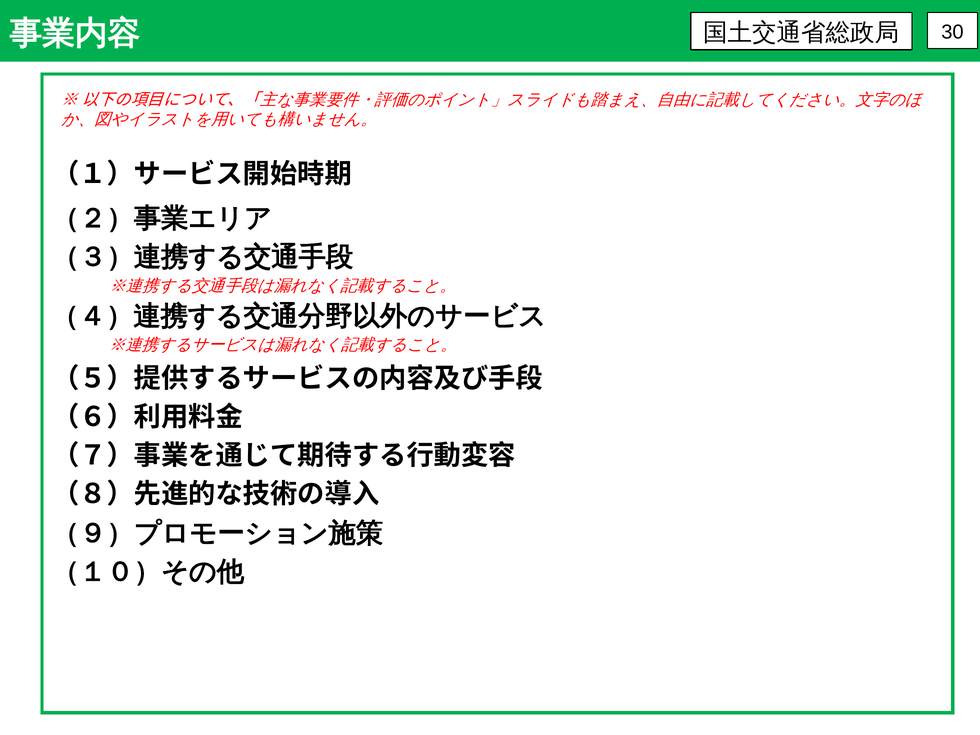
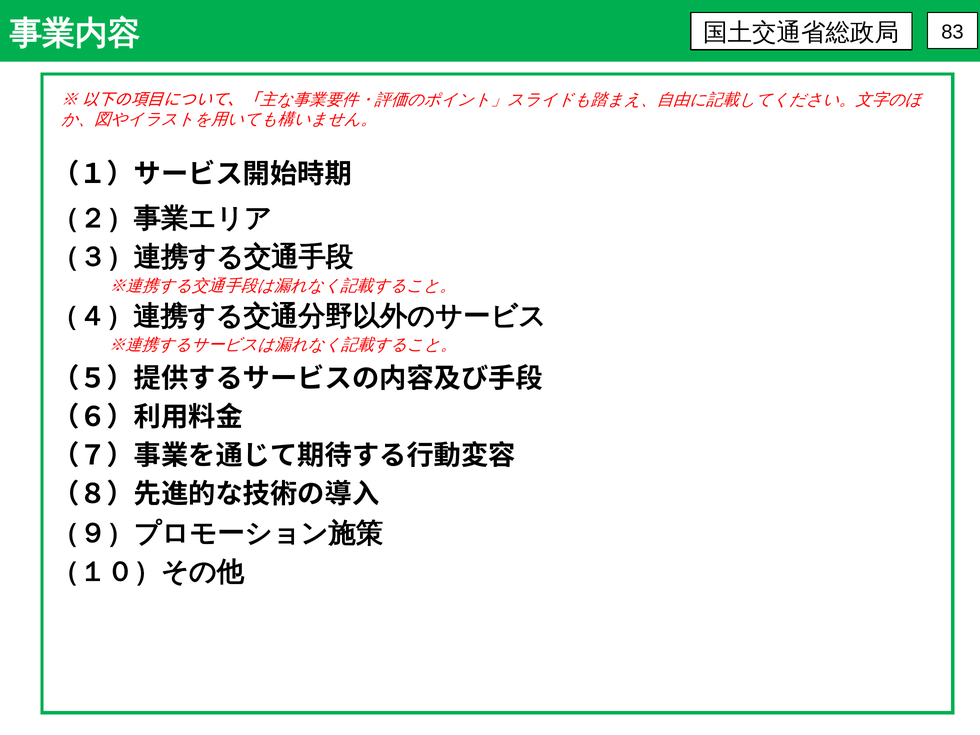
30: 30 -> 83
